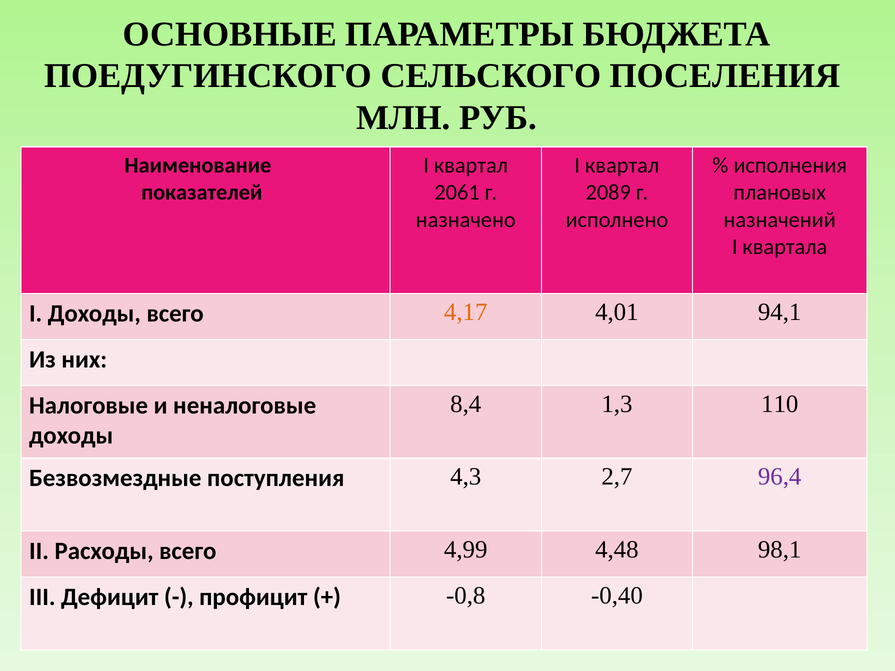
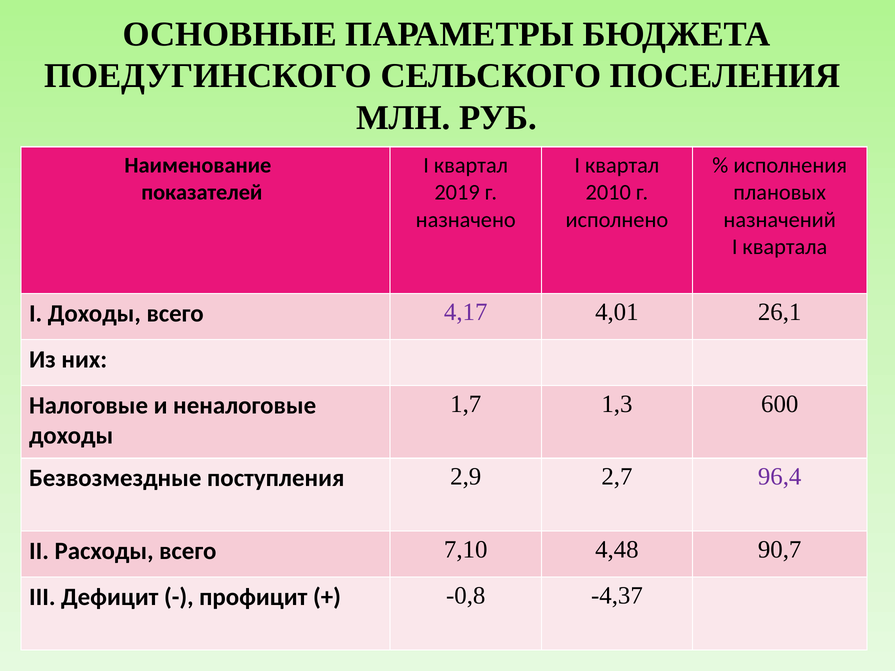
2061: 2061 -> 2019
2089: 2089 -> 2010
4,17 colour: orange -> purple
94,1: 94,1 -> 26,1
8,4: 8,4 -> 1,7
110: 110 -> 600
4,3: 4,3 -> 2,9
4,99: 4,99 -> 7,10
98,1: 98,1 -> 90,7
-0,40: -0,40 -> -4,37
